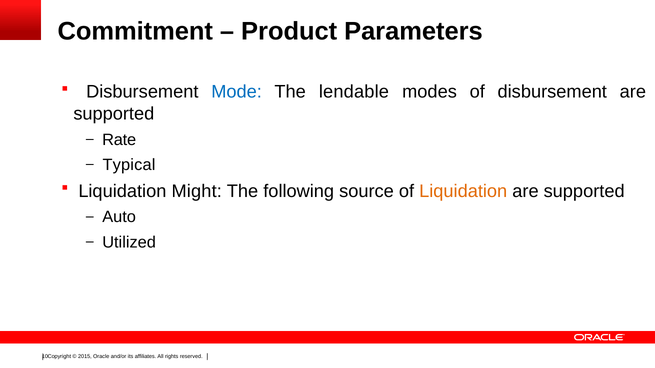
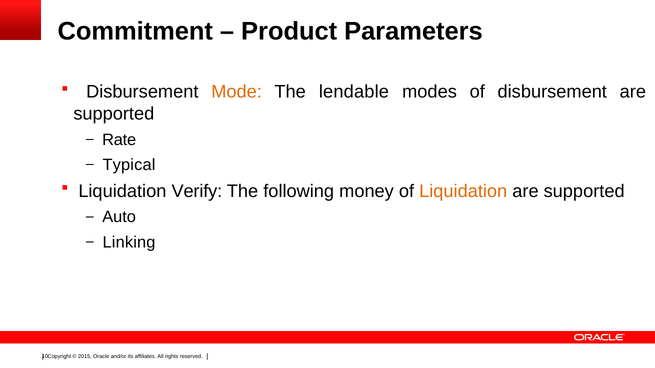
Mode colour: blue -> orange
Might: Might -> Verify
source: source -> money
Utilized: Utilized -> Linking
